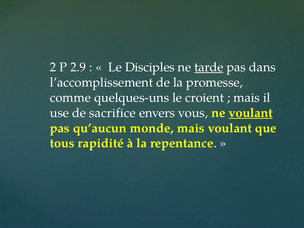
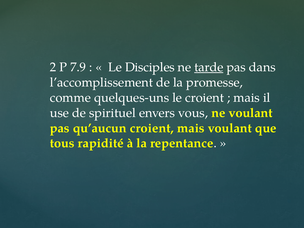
2.9: 2.9 -> 7.9
sacrifice: sacrifice -> spirituel
voulant at (251, 113) underline: present -> none
qu’aucun monde: monde -> croient
